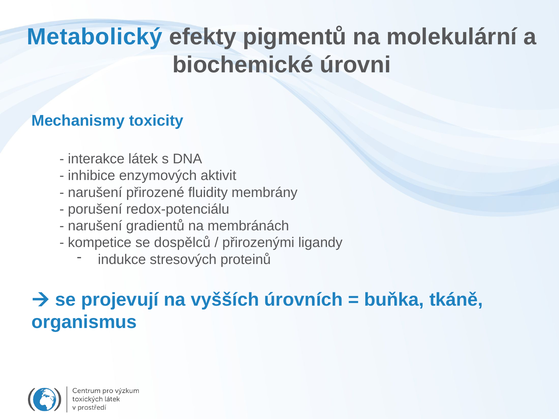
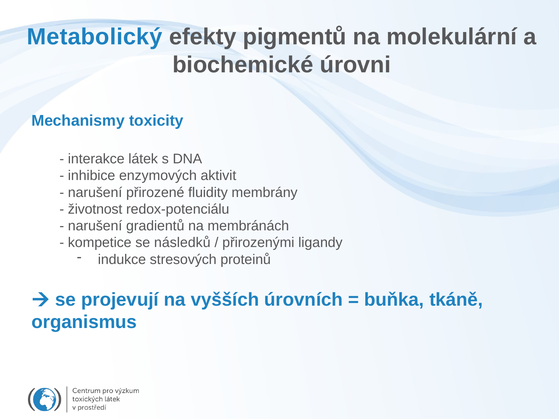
porušení: porušení -> životnost
dospělců: dospělců -> následků
